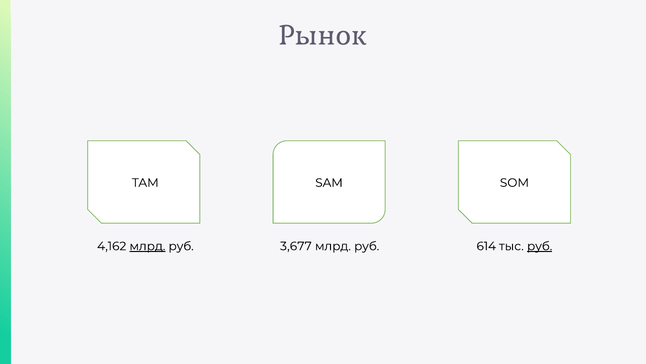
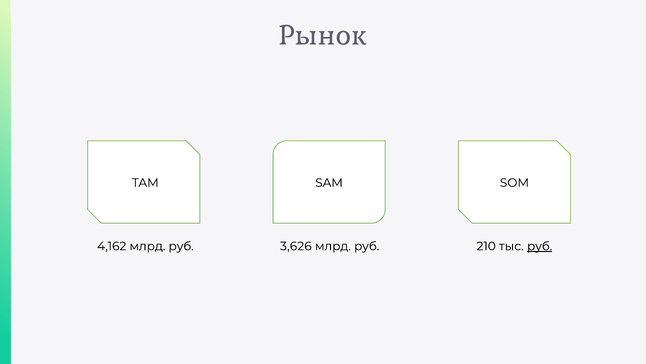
млрд at (147, 246) underline: present -> none
3,677: 3,677 -> 3,626
614: 614 -> 210
